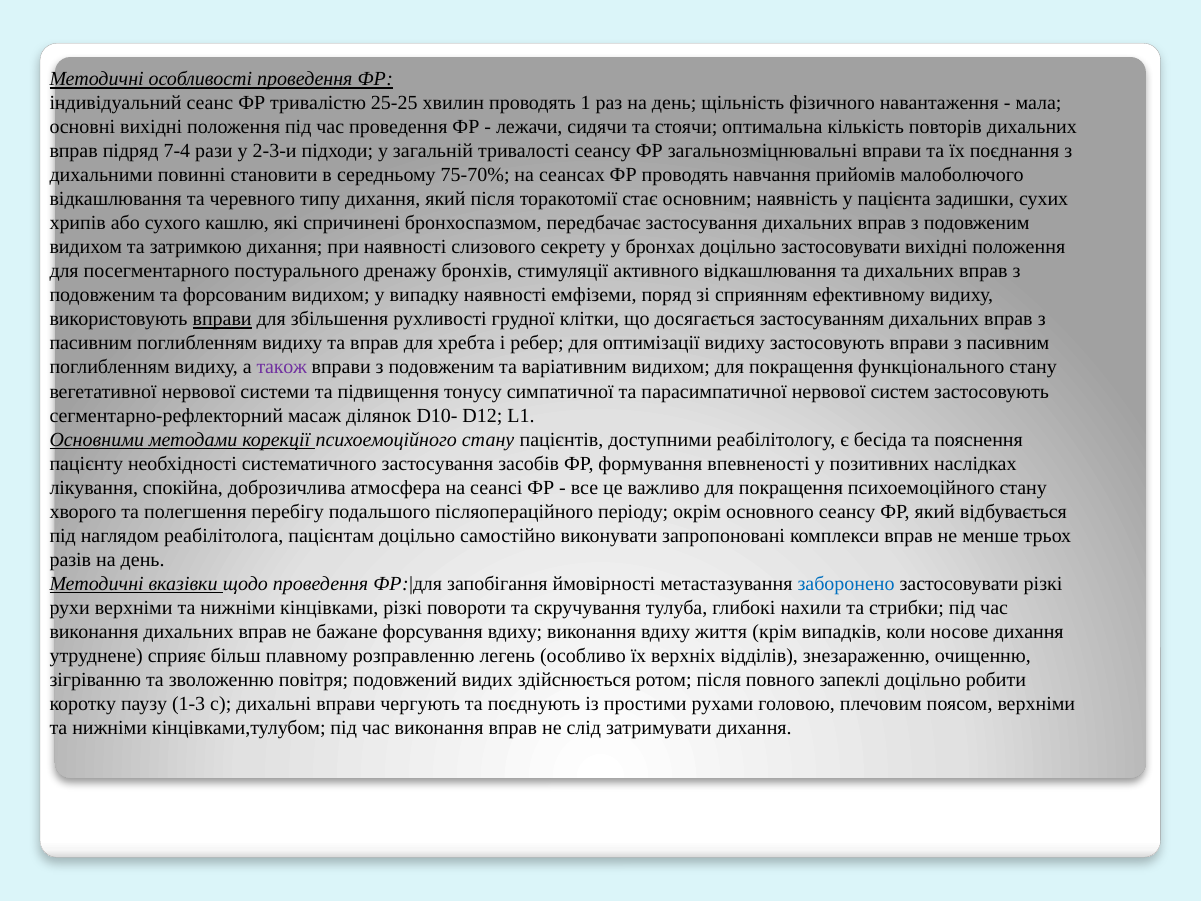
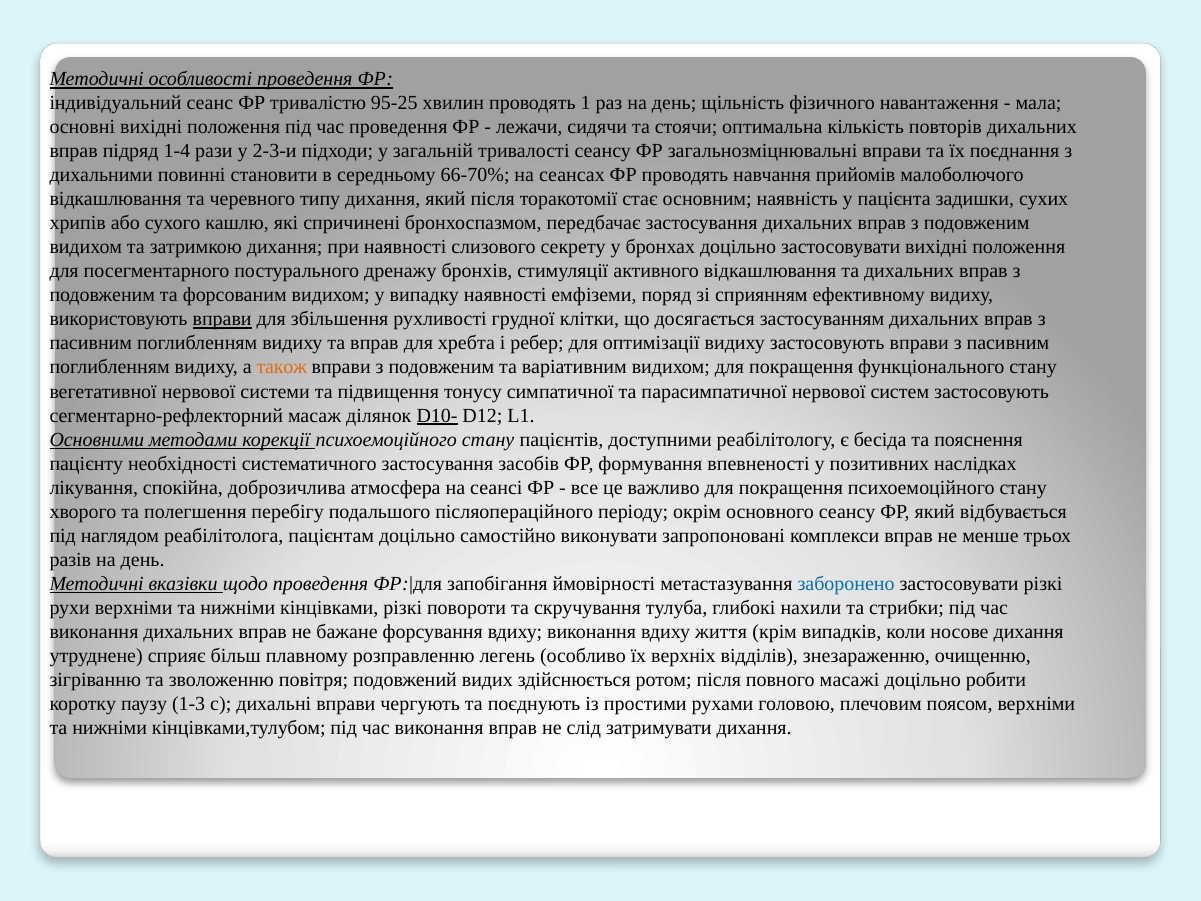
25-25: 25-25 -> 95-25
7-4: 7-4 -> 1-4
75-70%: 75-70% -> 66-70%
також colour: purple -> orange
D10- underline: none -> present
запеклі: запеклі -> масажі
